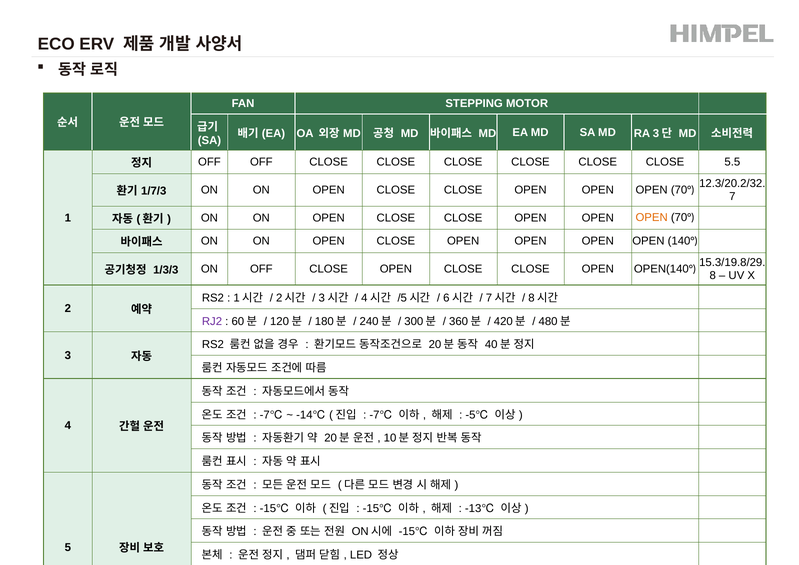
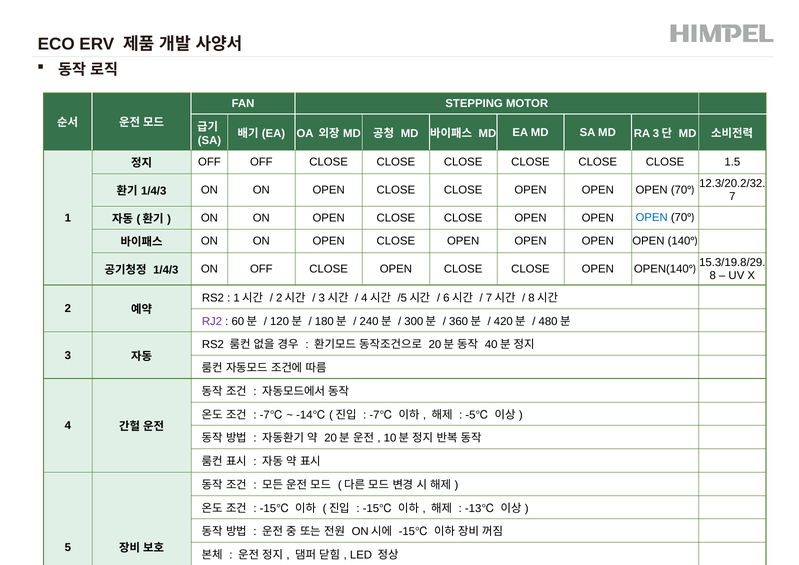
5.5: 5.5 -> 1.5
1/7/3 at (154, 191): 1/7/3 -> 1/4/3
OPEN at (652, 218) colour: orange -> blue
1/3/3 at (166, 270): 1/3/3 -> 1/4/3
